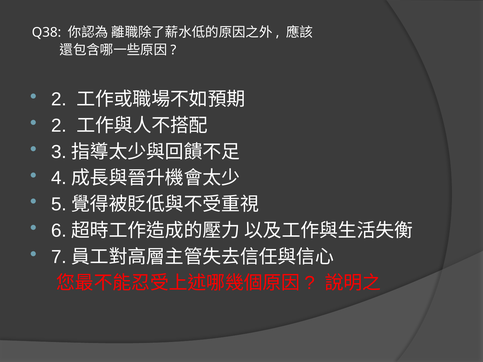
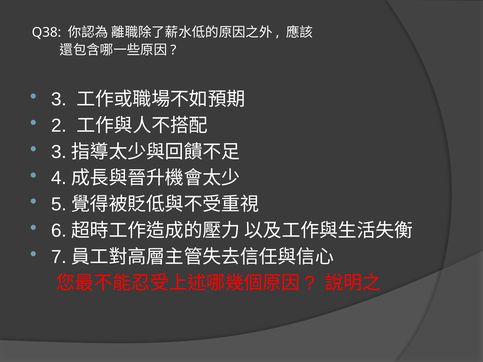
2 at (59, 99): 2 -> 3
